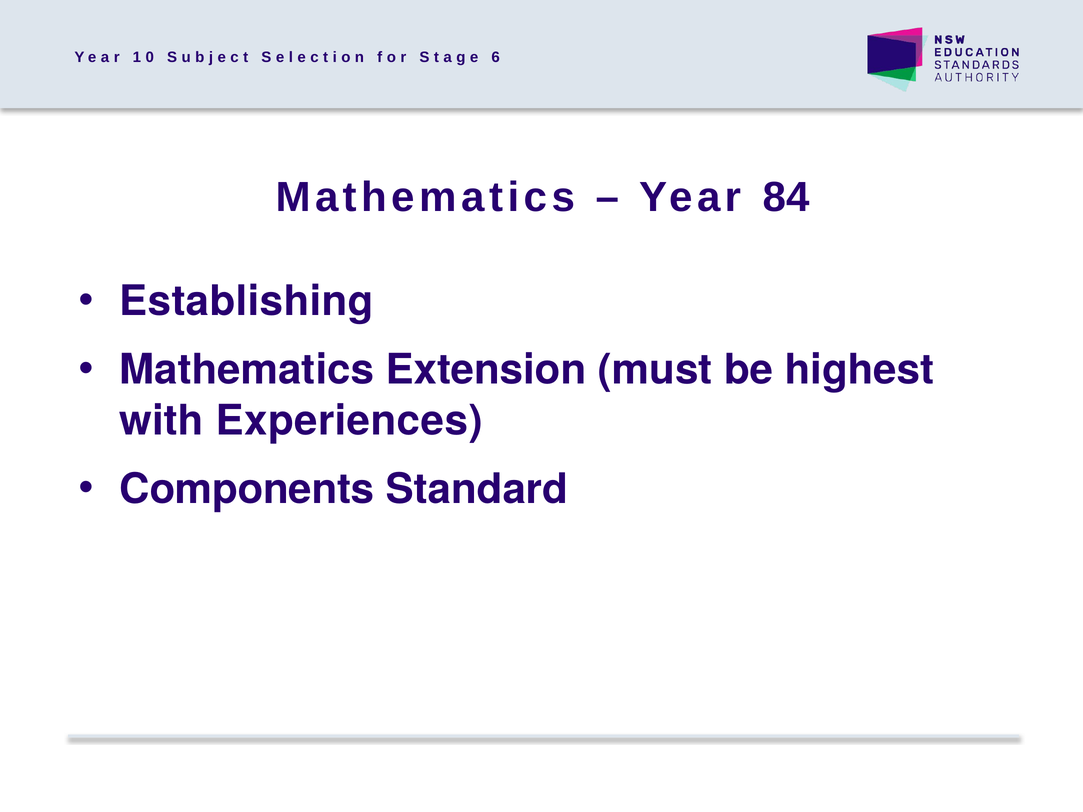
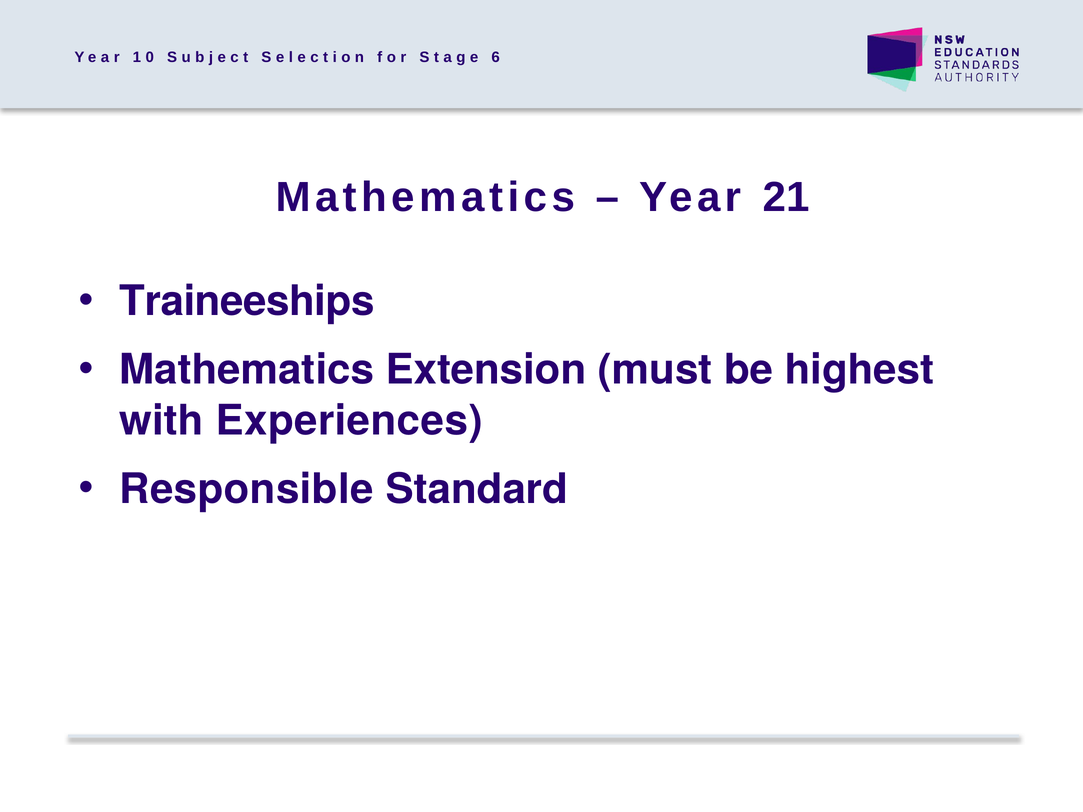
84: 84 -> 21
Establishing: Establishing -> Traineeships
Components: Components -> Responsible
